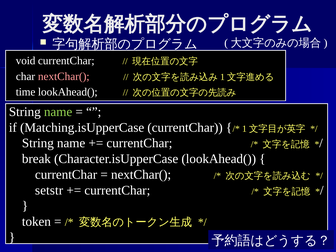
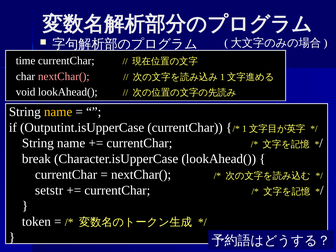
void: void -> time
time: time -> void
name at (58, 112) colour: light green -> yellow
Matching.isUpperCase: Matching.isUpperCase -> Outputint.isUpperCase
